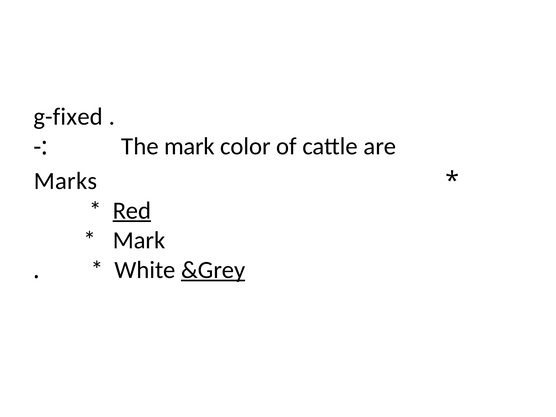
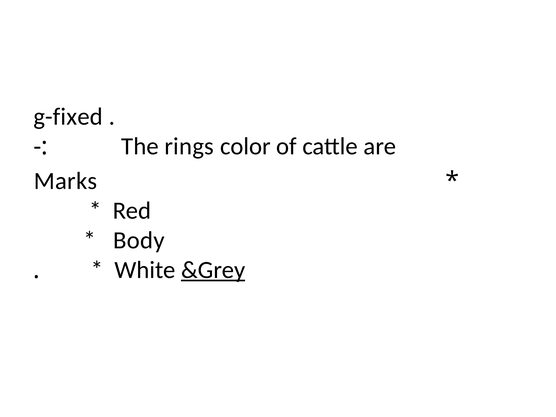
The mark: mark -> rings
Red underline: present -> none
Mark at (139, 240): Mark -> Body
